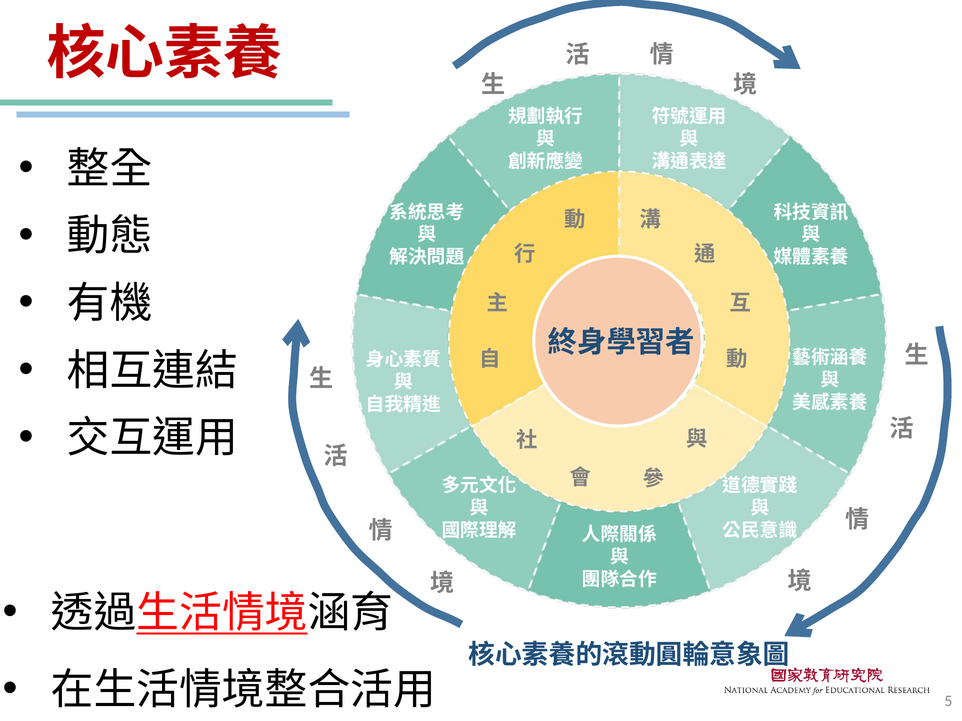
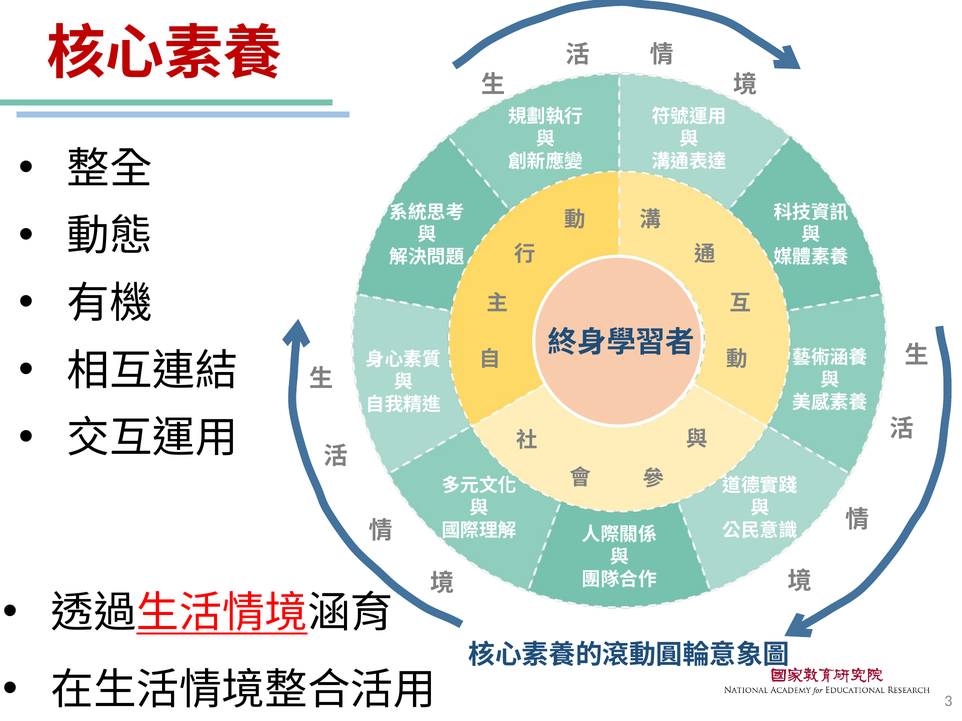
5: 5 -> 3
